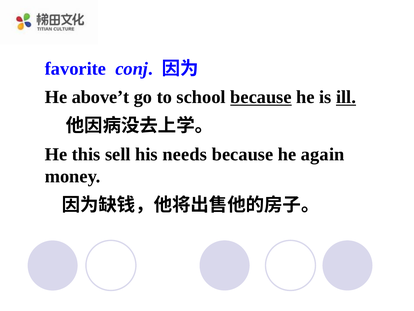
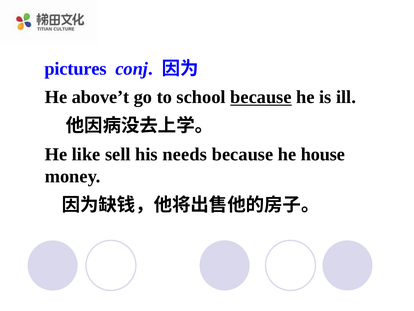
favorite: favorite -> pictures
ill underline: present -> none
this: this -> like
again: again -> house
